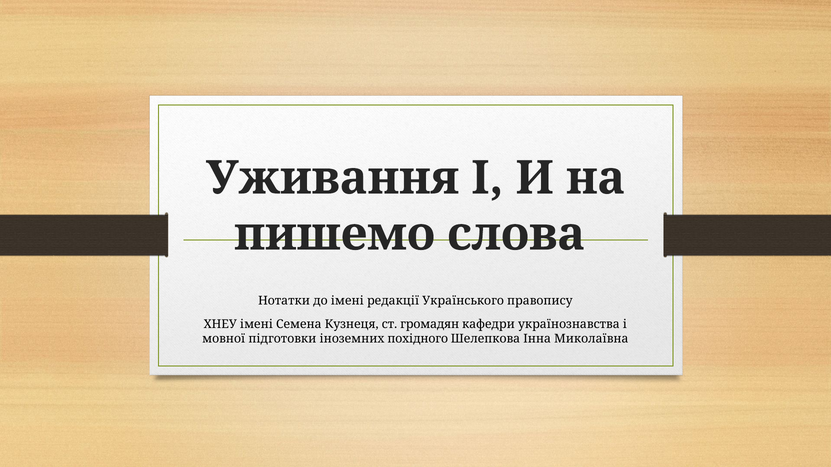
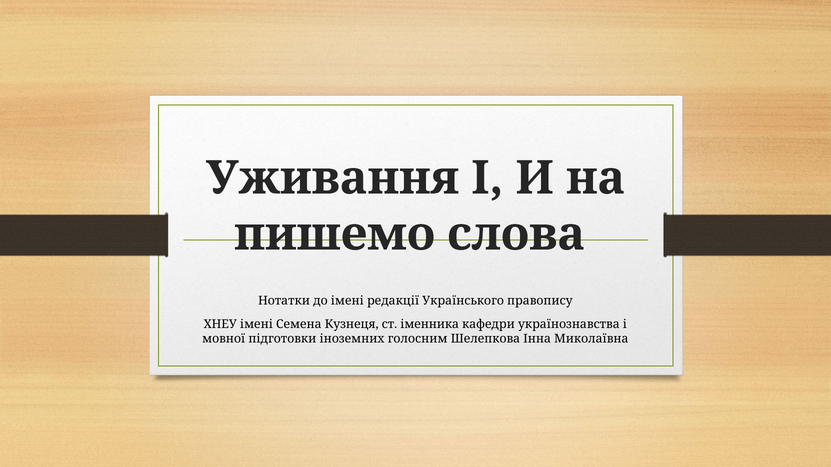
громадян: громадян -> іменника
похідного: похідного -> голосним
